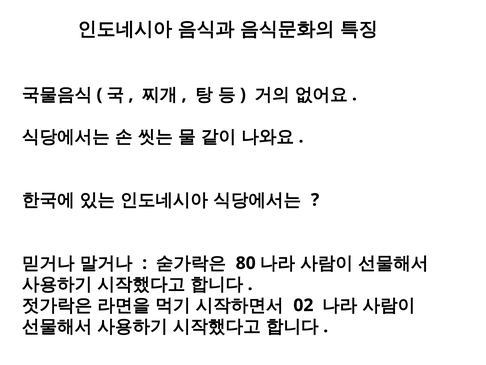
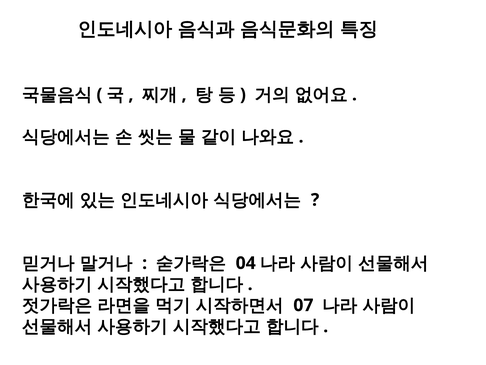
80: 80 -> 04
02: 02 -> 07
